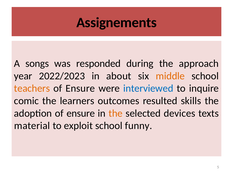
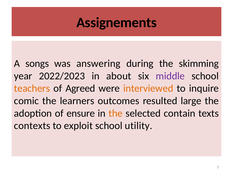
responded: responded -> answering
approach: approach -> skimming
middle colour: orange -> purple
Ensure at (80, 88): Ensure -> Agreed
interviewed colour: blue -> orange
skills: skills -> large
devices: devices -> contain
material: material -> contexts
funny: funny -> utility
